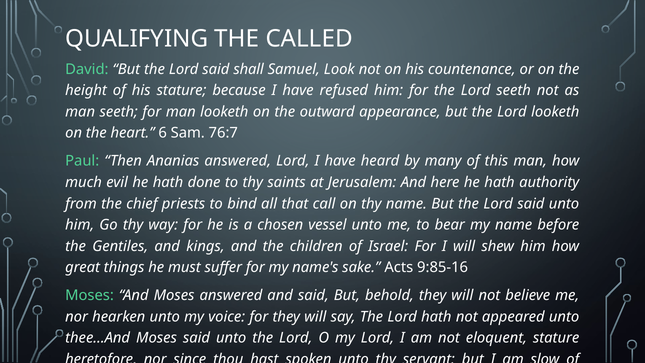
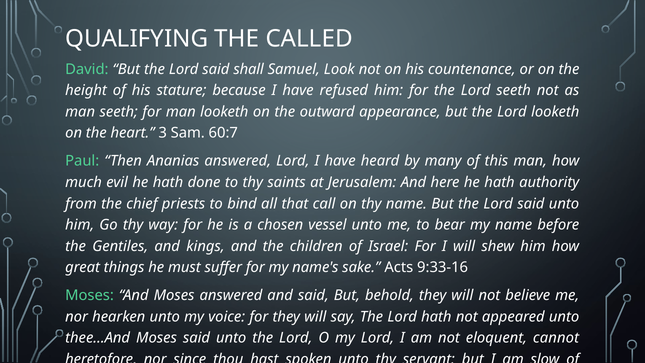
6: 6 -> 3
76:7: 76:7 -> 60:7
9:85-16: 9:85-16 -> 9:33-16
eloquent stature: stature -> cannot
